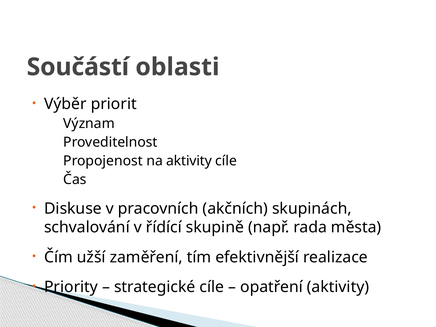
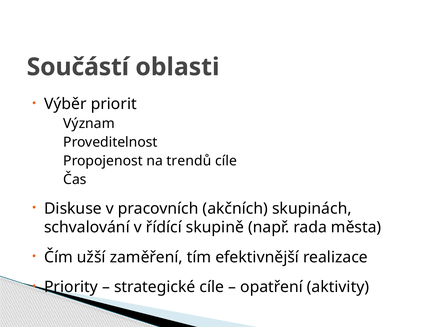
na aktivity: aktivity -> trendů
